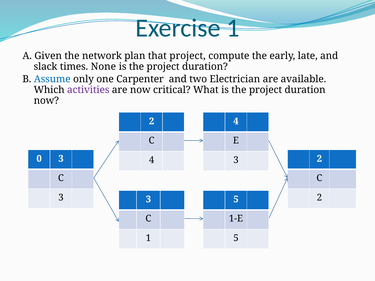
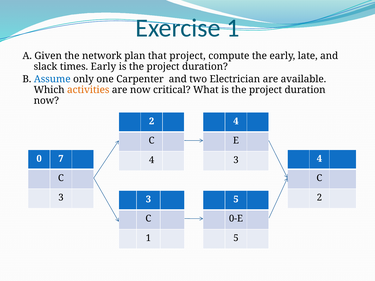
times None: None -> Early
activities colour: purple -> orange
0 3: 3 -> 7
2 at (319, 159): 2 -> 4
1-E: 1-E -> 0-E
